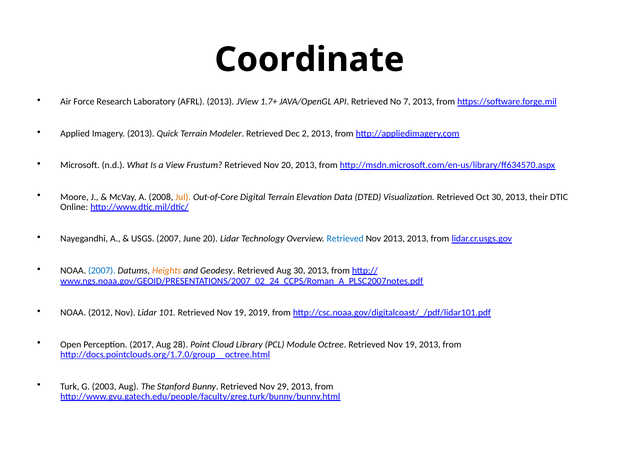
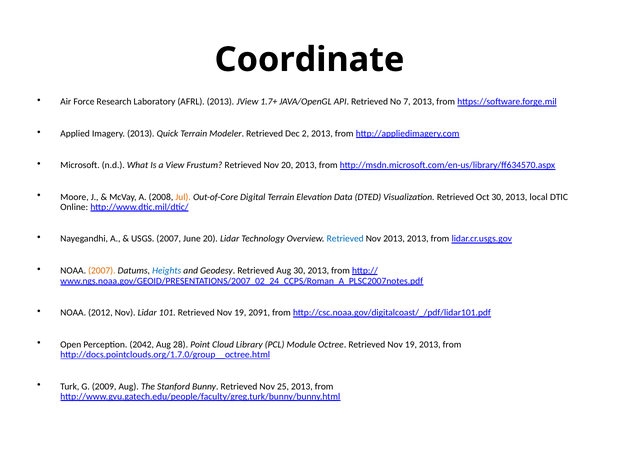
their: their -> local
2007 at (102, 271) colour: blue -> orange
Heights colour: orange -> blue
2019: 2019 -> 2091
2017: 2017 -> 2042
2003: 2003 -> 2009
29: 29 -> 25
